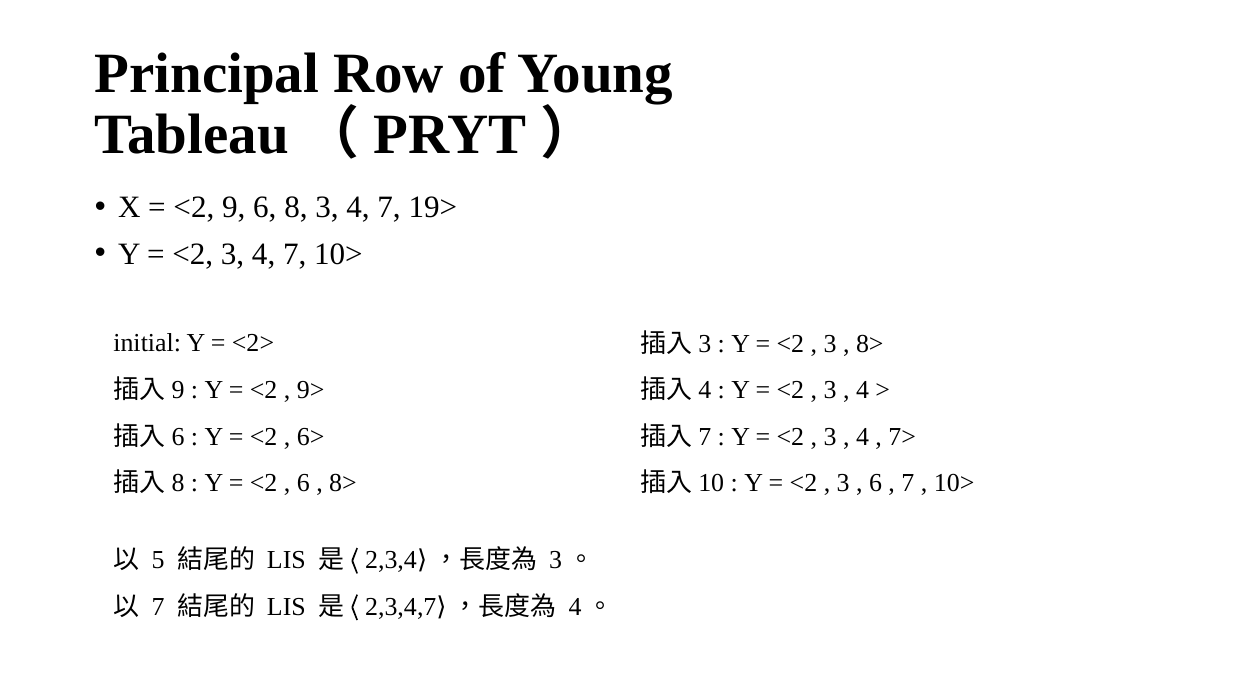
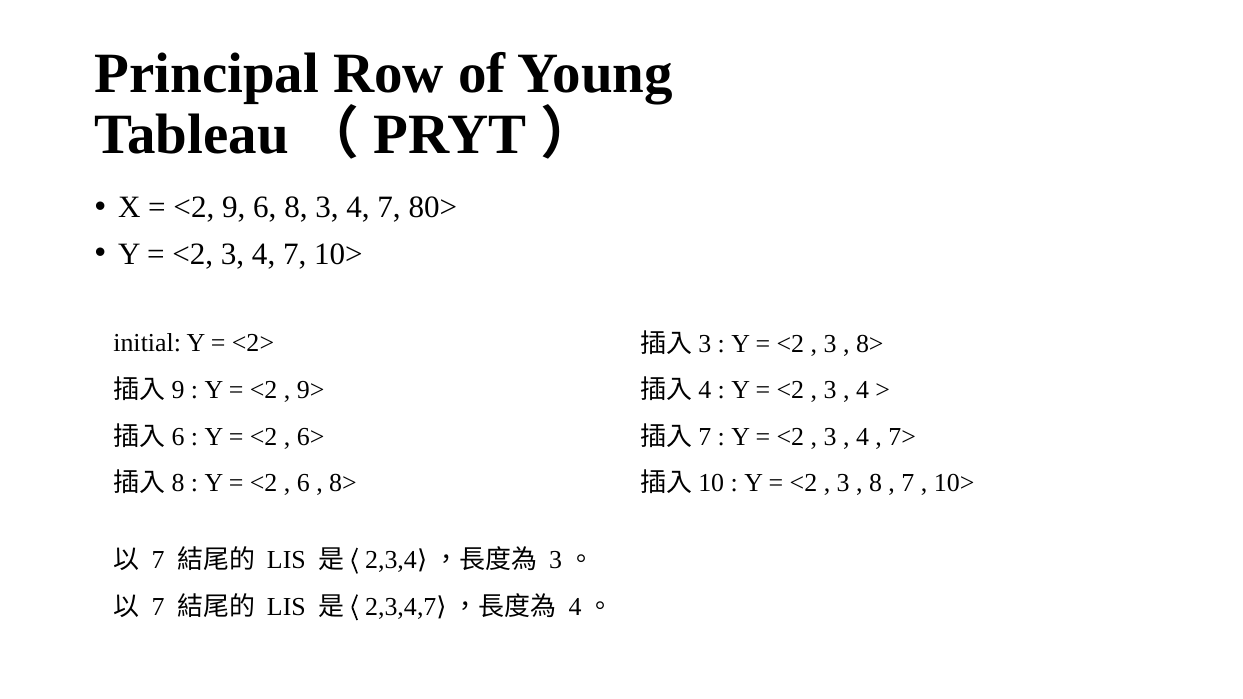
19>: 19> -> 80>
6 at (876, 483): 6 -> 8
5 at (158, 560): 5 -> 7
